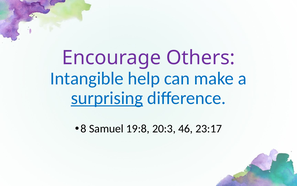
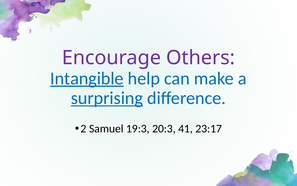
Intangible underline: none -> present
8: 8 -> 2
19:8: 19:8 -> 19:3
46: 46 -> 41
